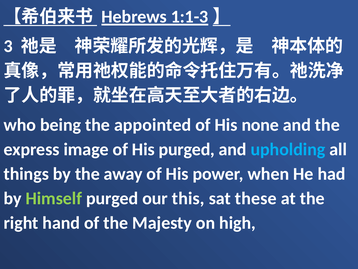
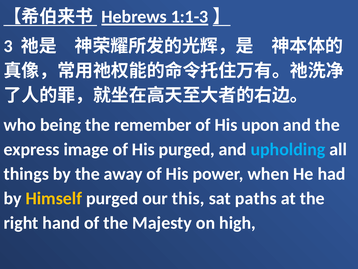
appointed: appointed -> remember
none: none -> upon
Himself colour: light green -> yellow
these: these -> paths
